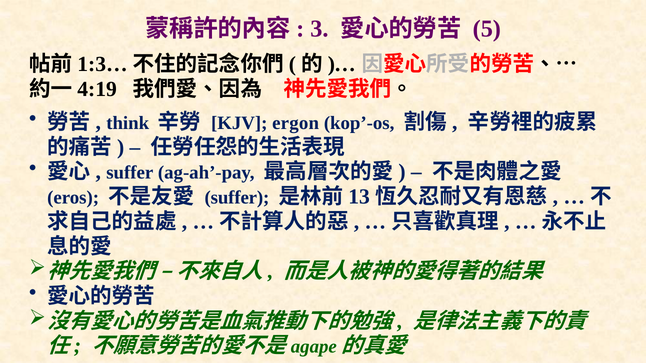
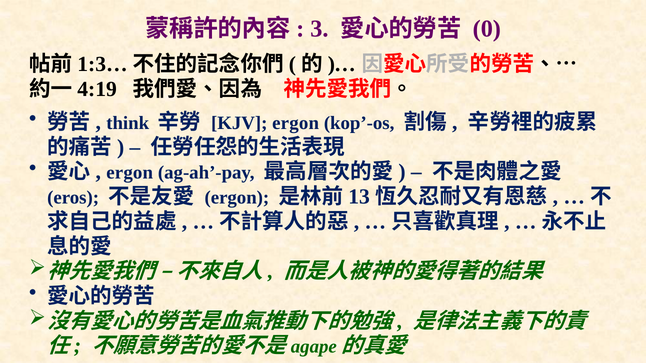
5: 5 -> 0
suffer at (130, 173): suffer -> ergon
suffer at (237, 198): suffer -> ergon
